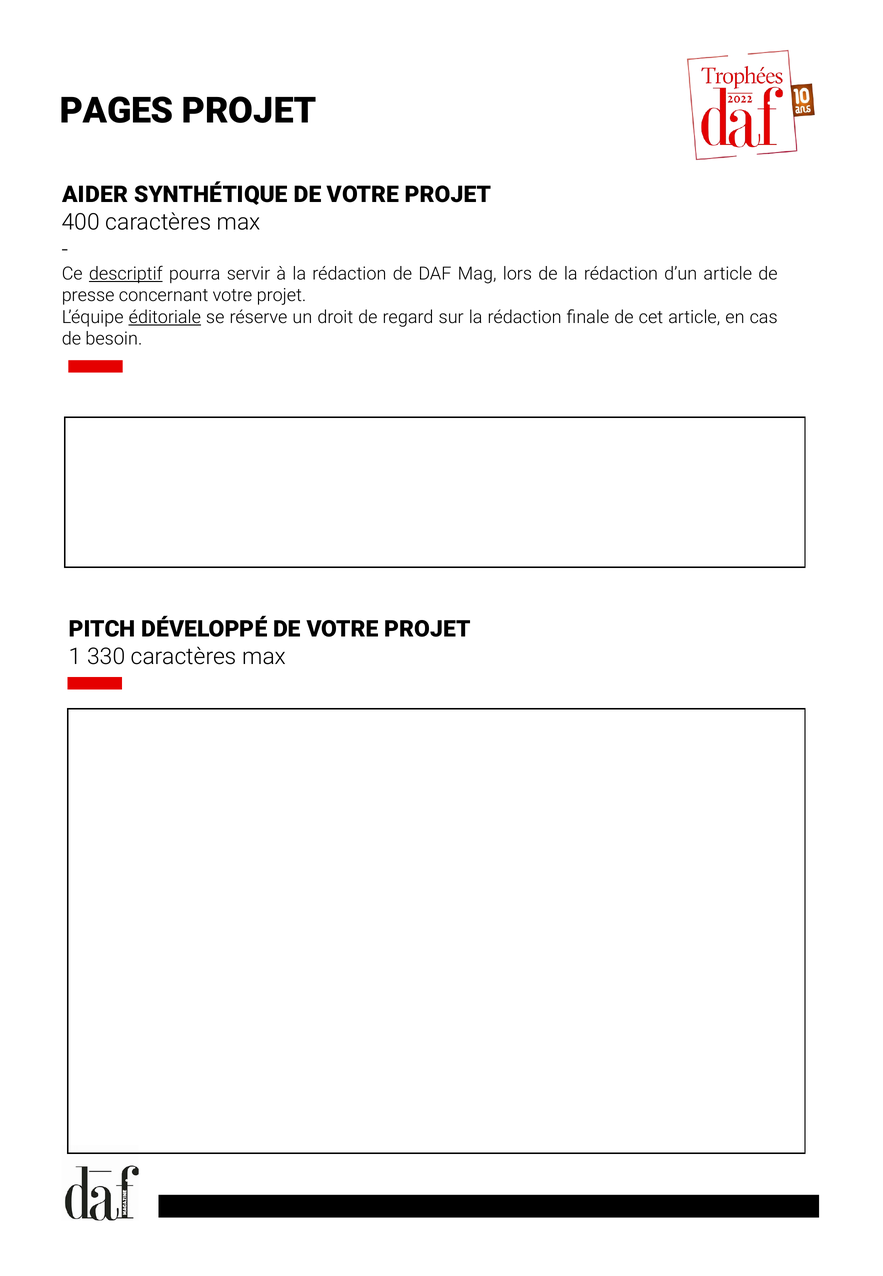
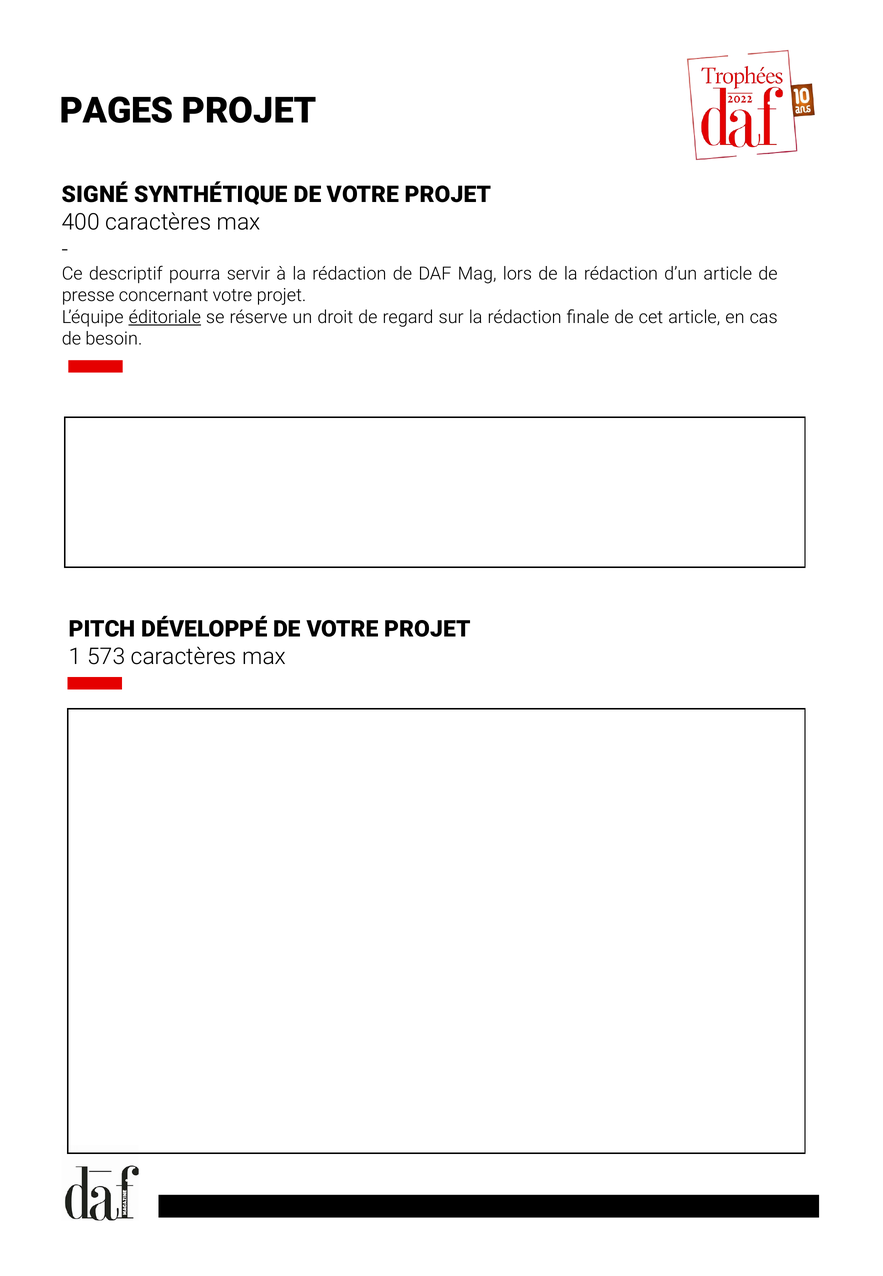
AIDER: AIDER -> SIGNÉ
descriptif underline: present -> none
330: 330 -> 573
